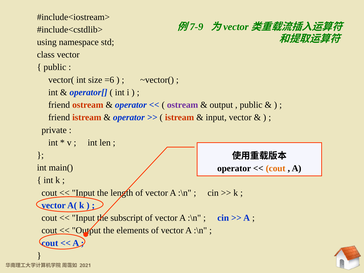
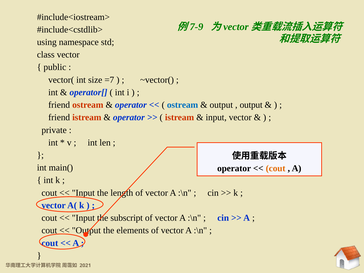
=6: =6 -> =7
ostream at (183, 105) colour: purple -> blue
public at (251, 105): public -> output
